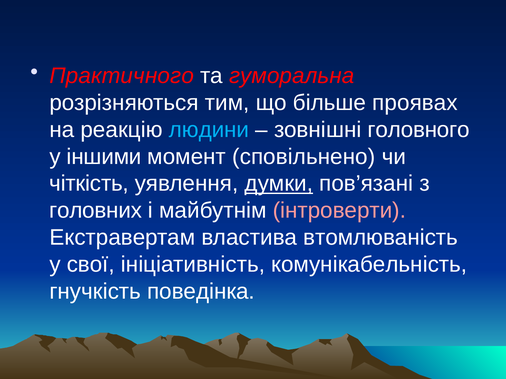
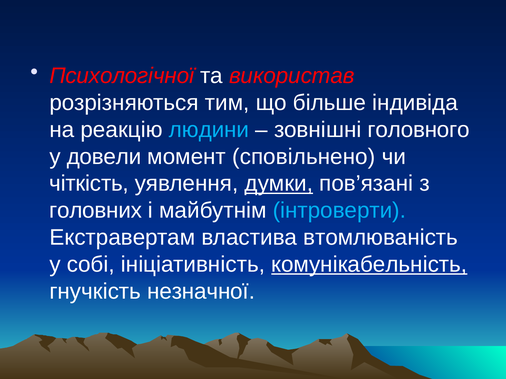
Практичного: Практичного -> Психологічної
гуморальна: гуморальна -> використав
проявах: проявах -> індивіда
іншими: іншими -> довели
інтроверти colour: pink -> light blue
свої: свої -> собі
комунікабельність underline: none -> present
поведінка: поведінка -> незначної
